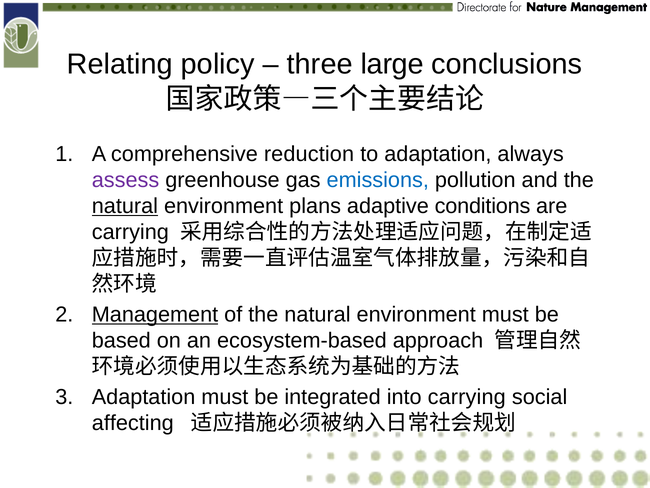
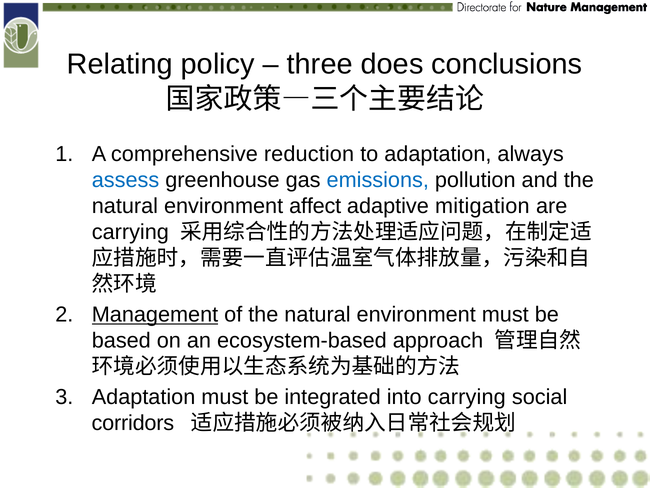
large: large -> does
assess colour: purple -> blue
natural at (125, 206) underline: present -> none
plans: plans -> affect
conditions: conditions -> mitigation
affecting: affecting -> corridors
